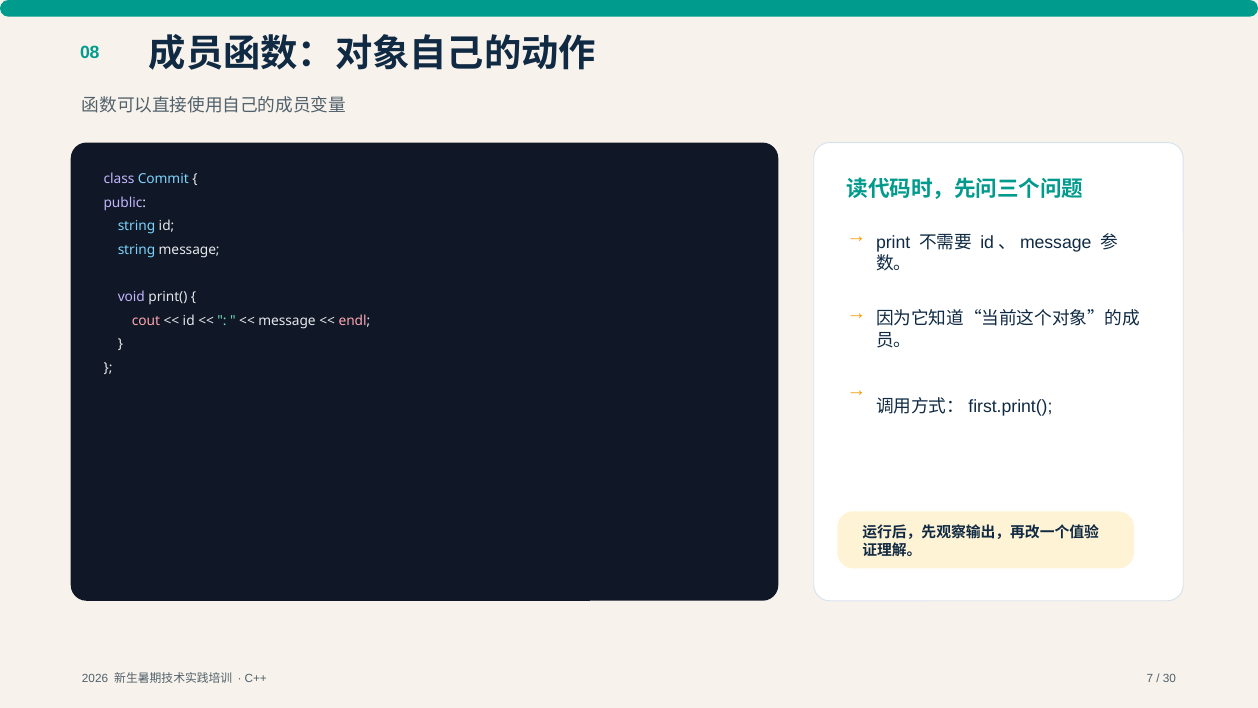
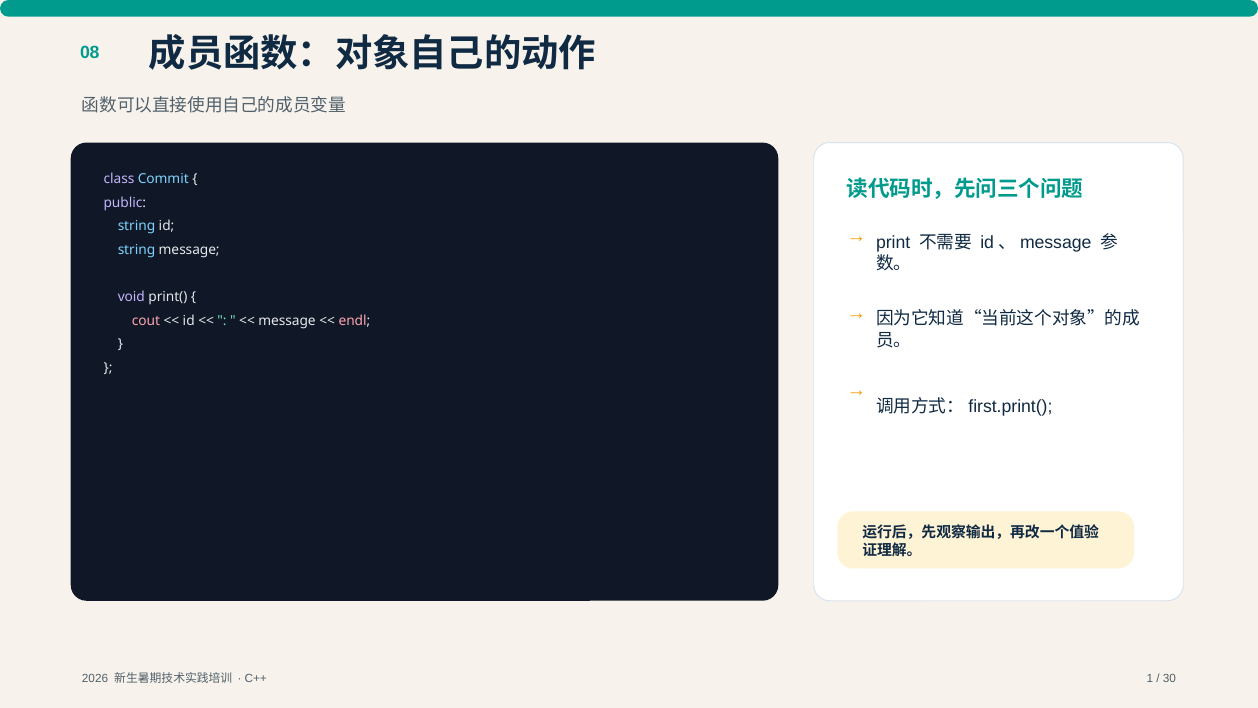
7: 7 -> 1
